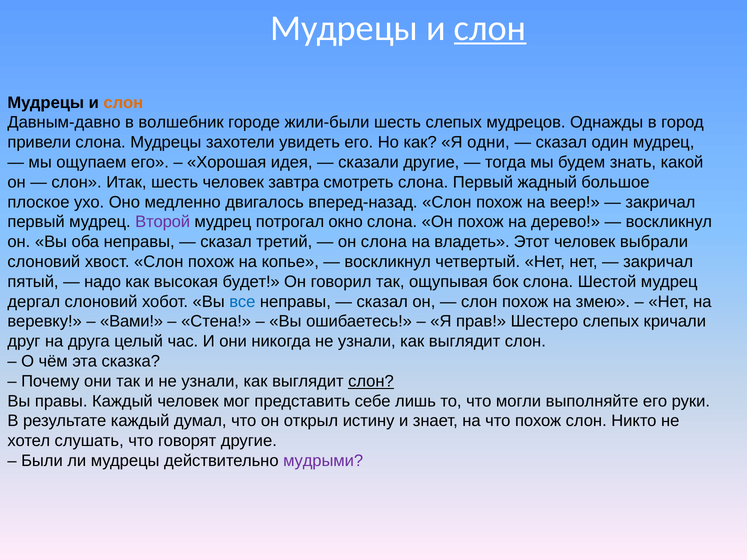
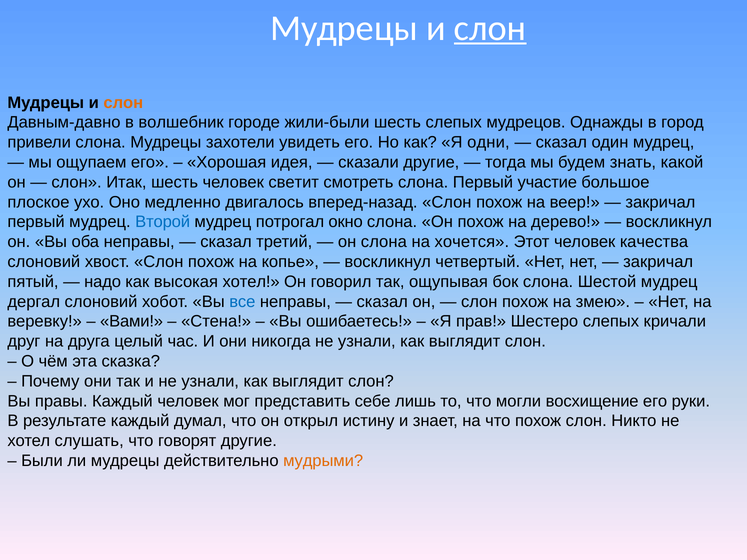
завтра: завтра -> светит
жадный: жадный -> участие
Второй colour: purple -> blue
владеть: владеть -> хочется
выбрали: выбрали -> качества
высокая будет: будет -> хотел
слон at (371, 381) underline: present -> none
выполняйте: выполняйте -> восхищение
мудрыми colour: purple -> orange
